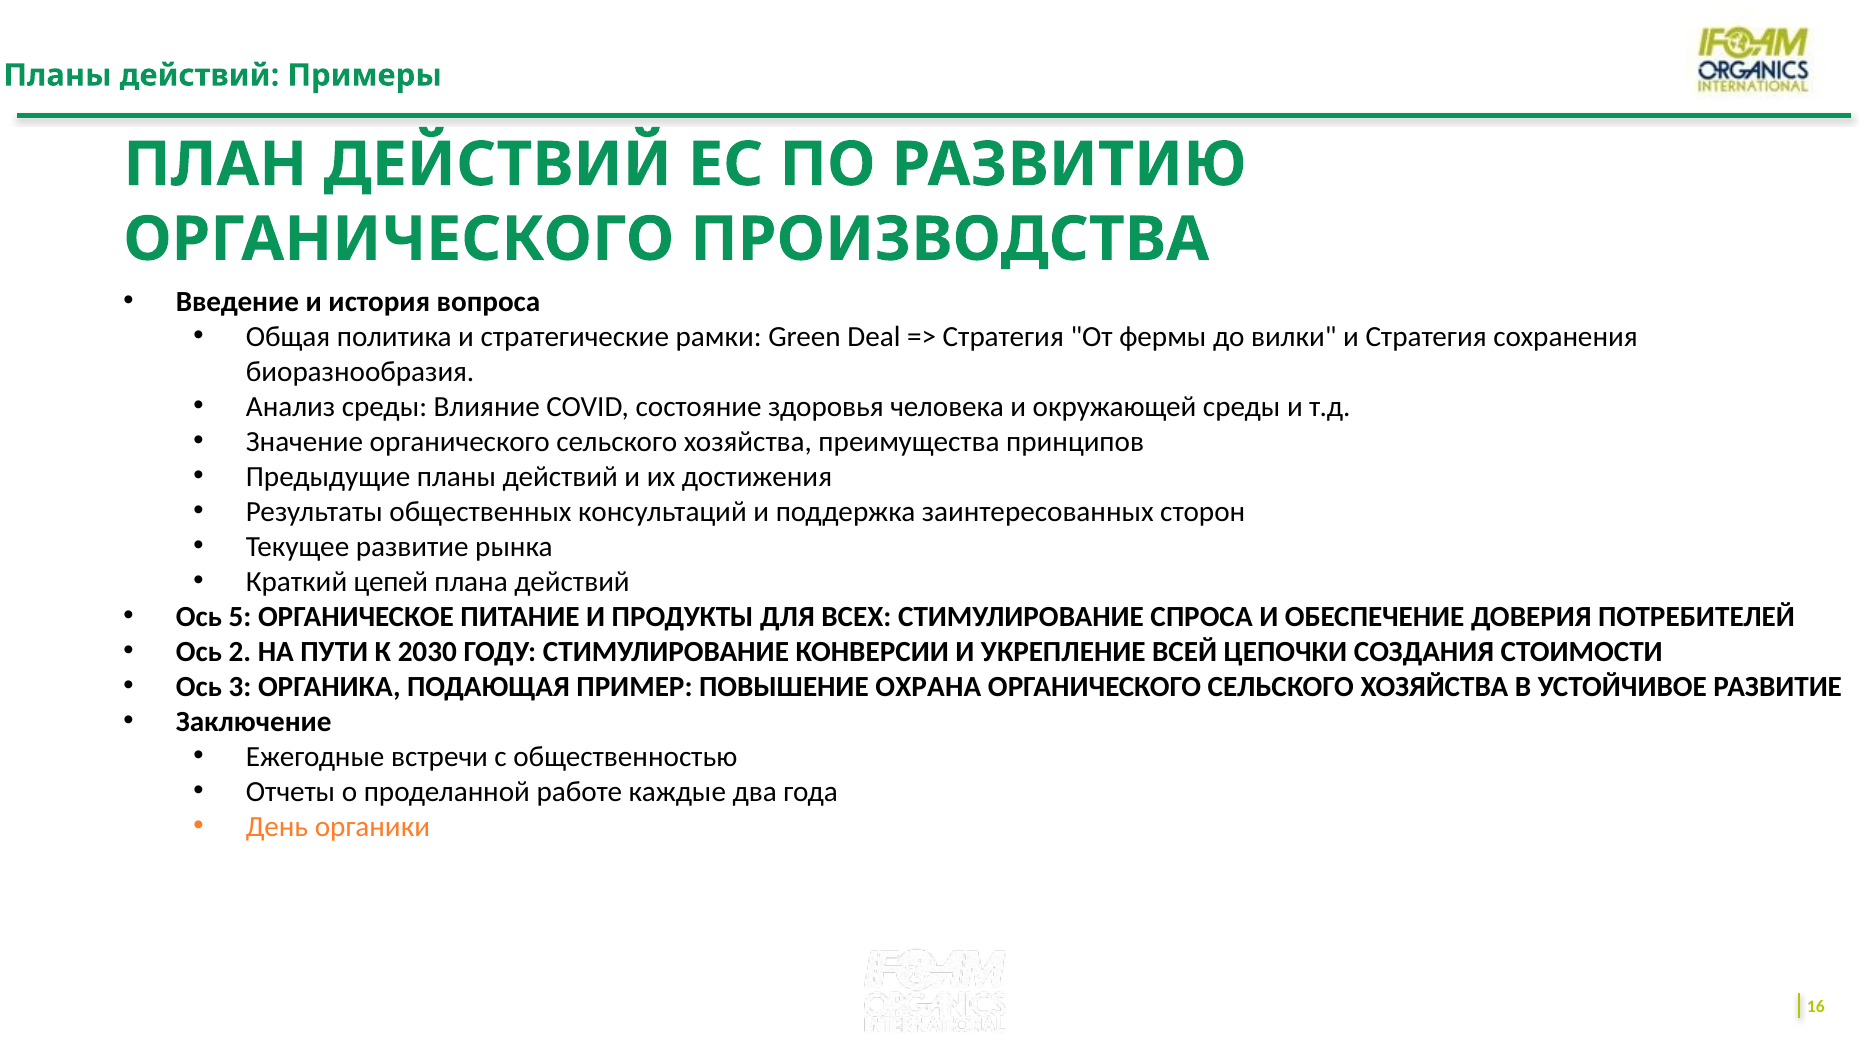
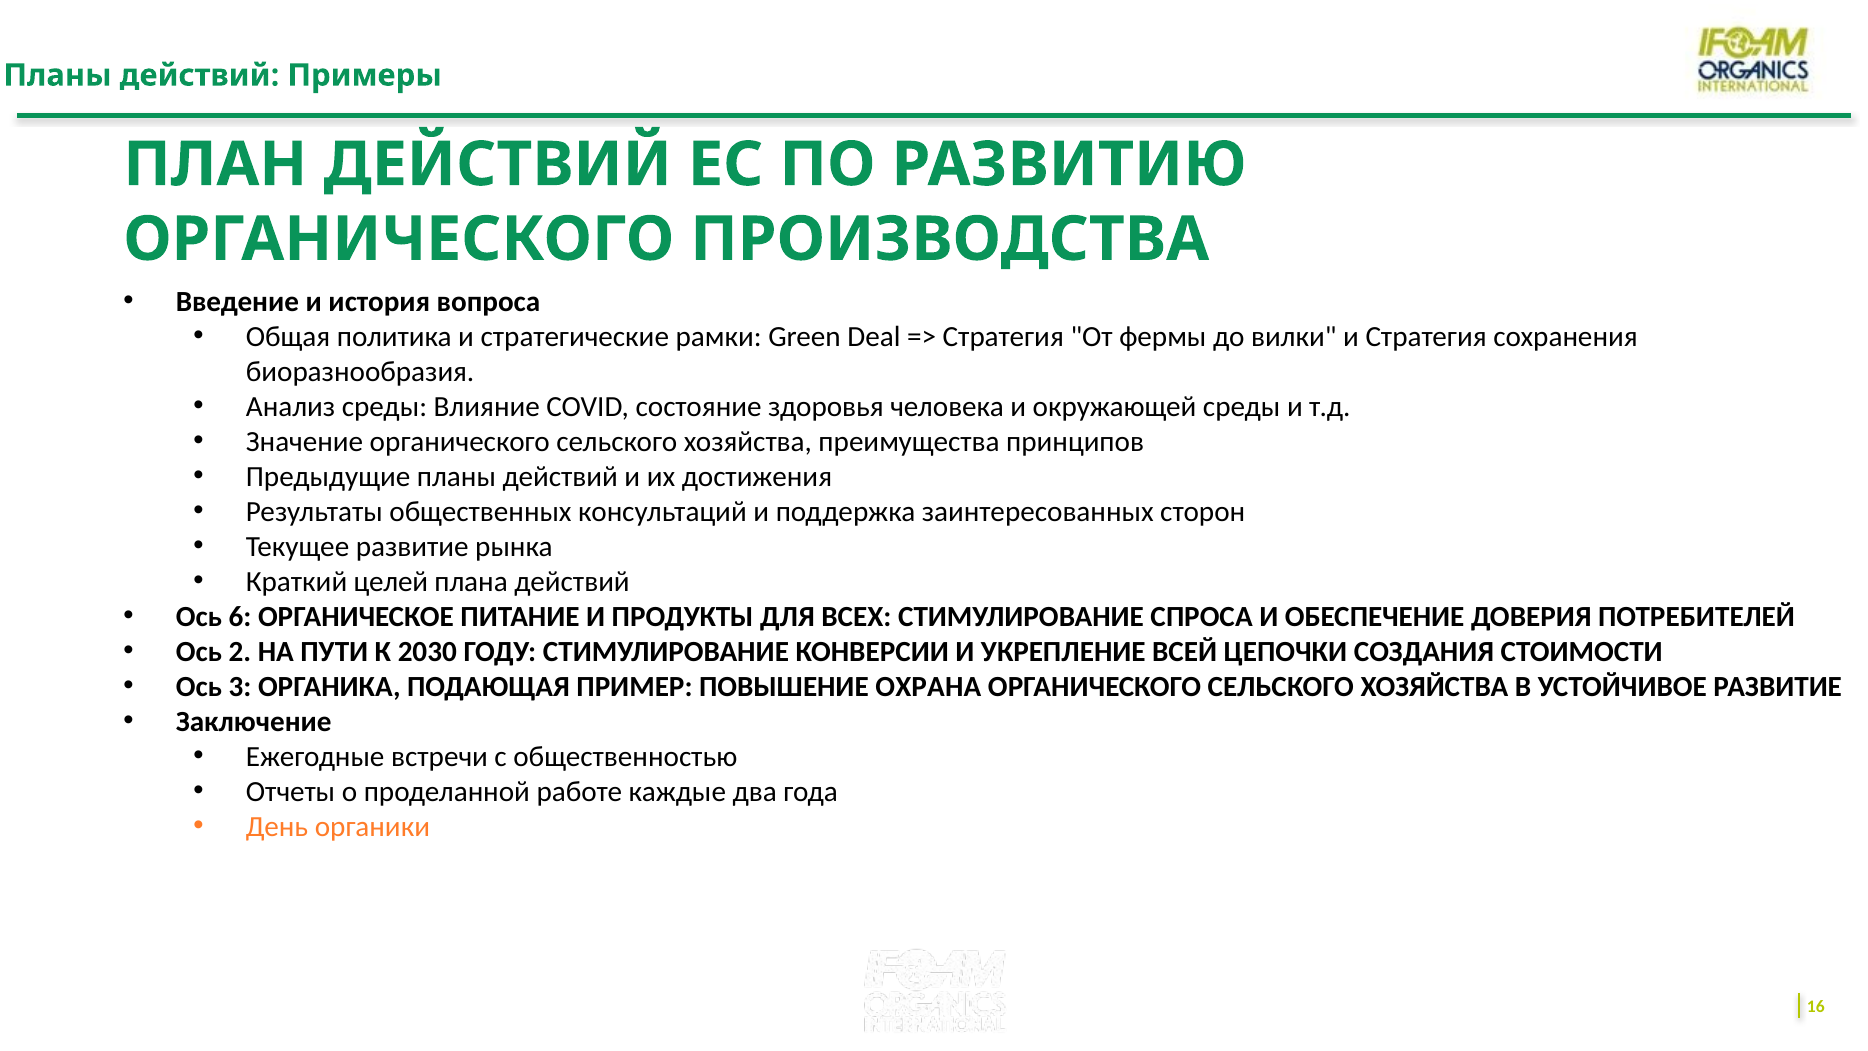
цепей: цепей -> целей
5: 5 -> 6
